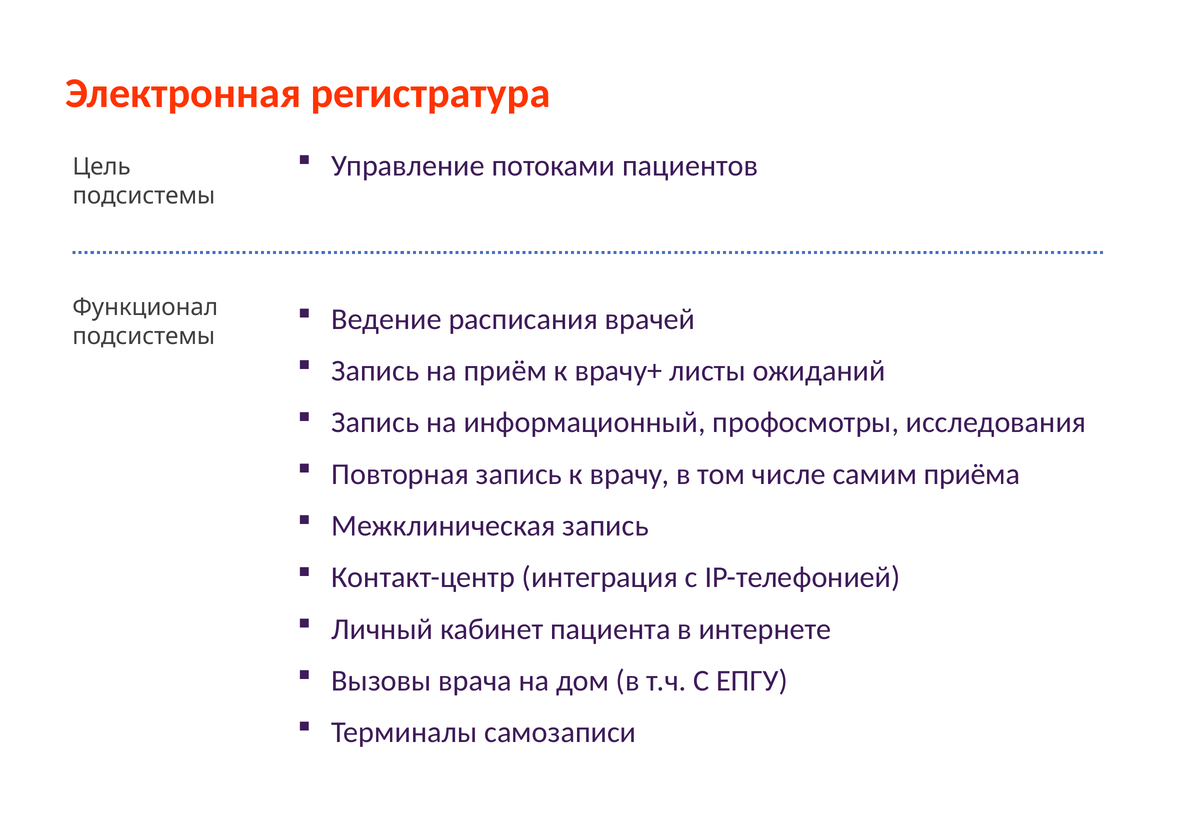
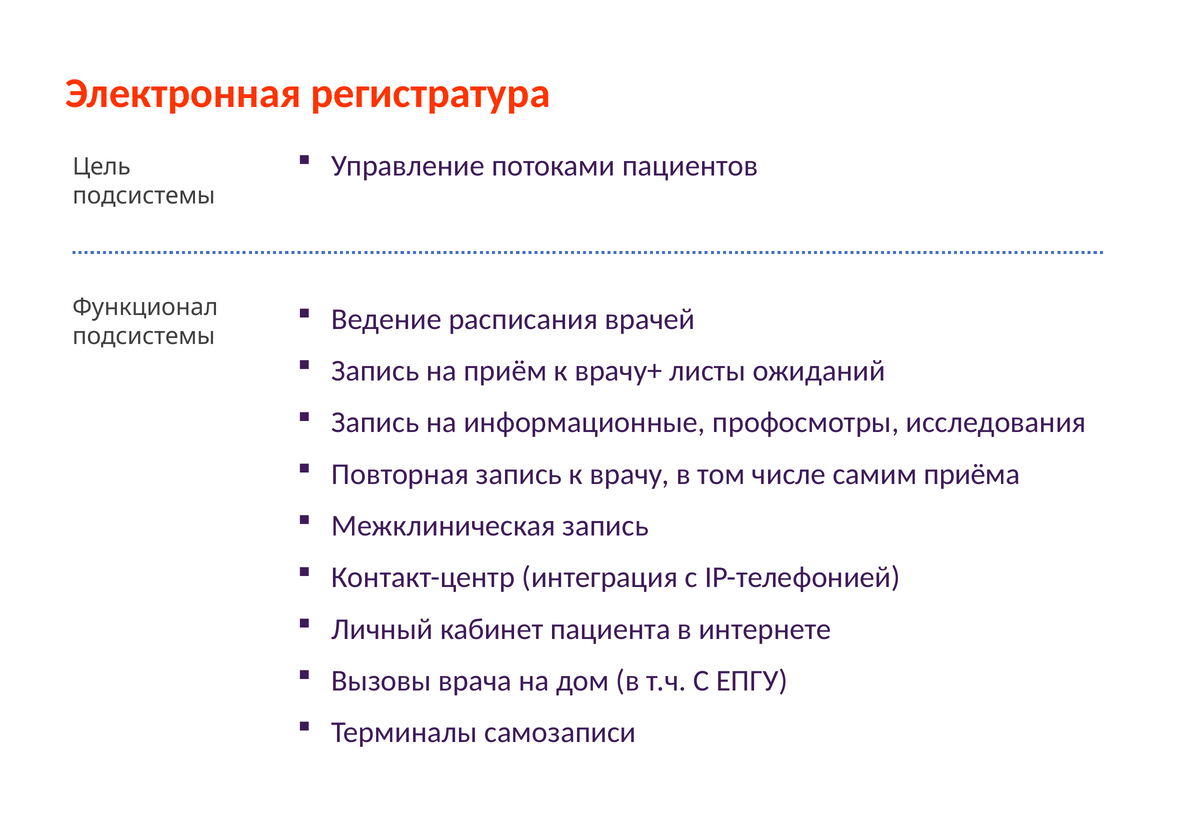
информационный: информационный -> информационные
